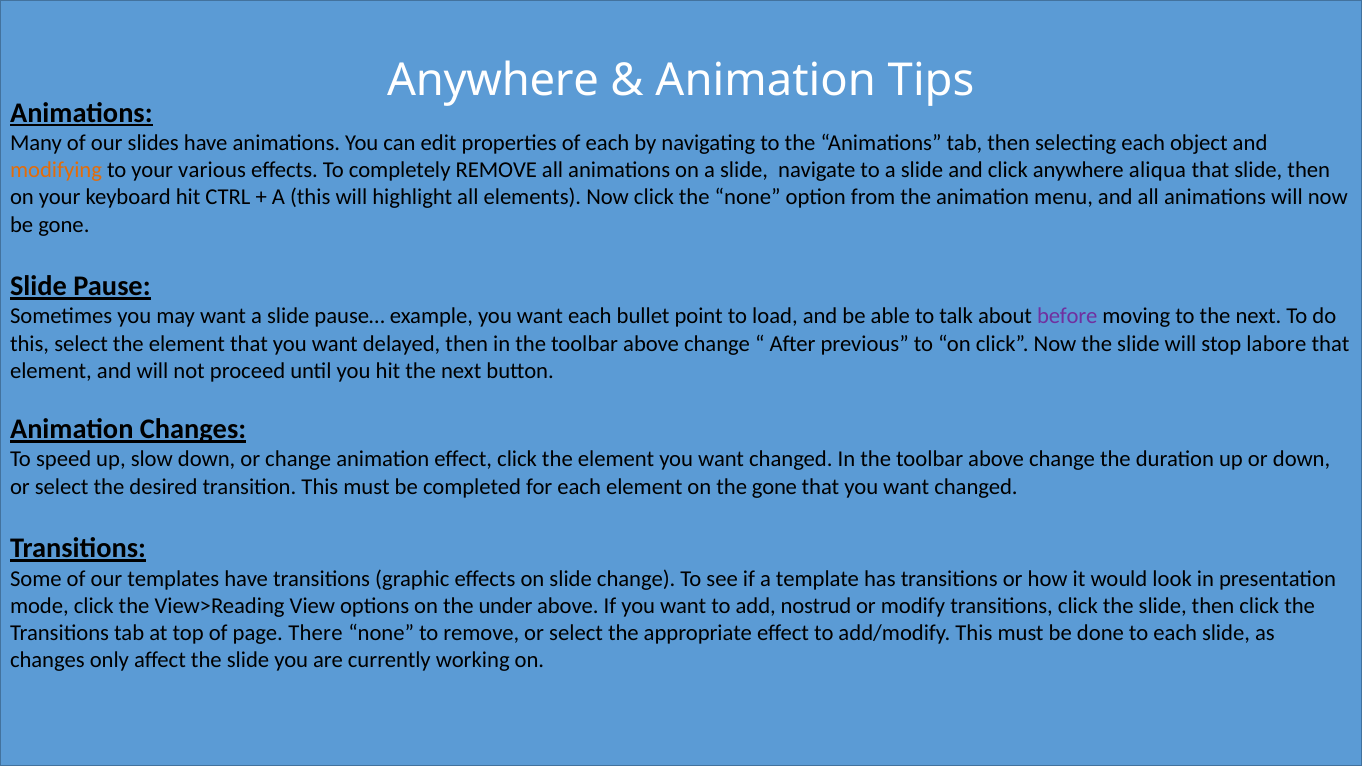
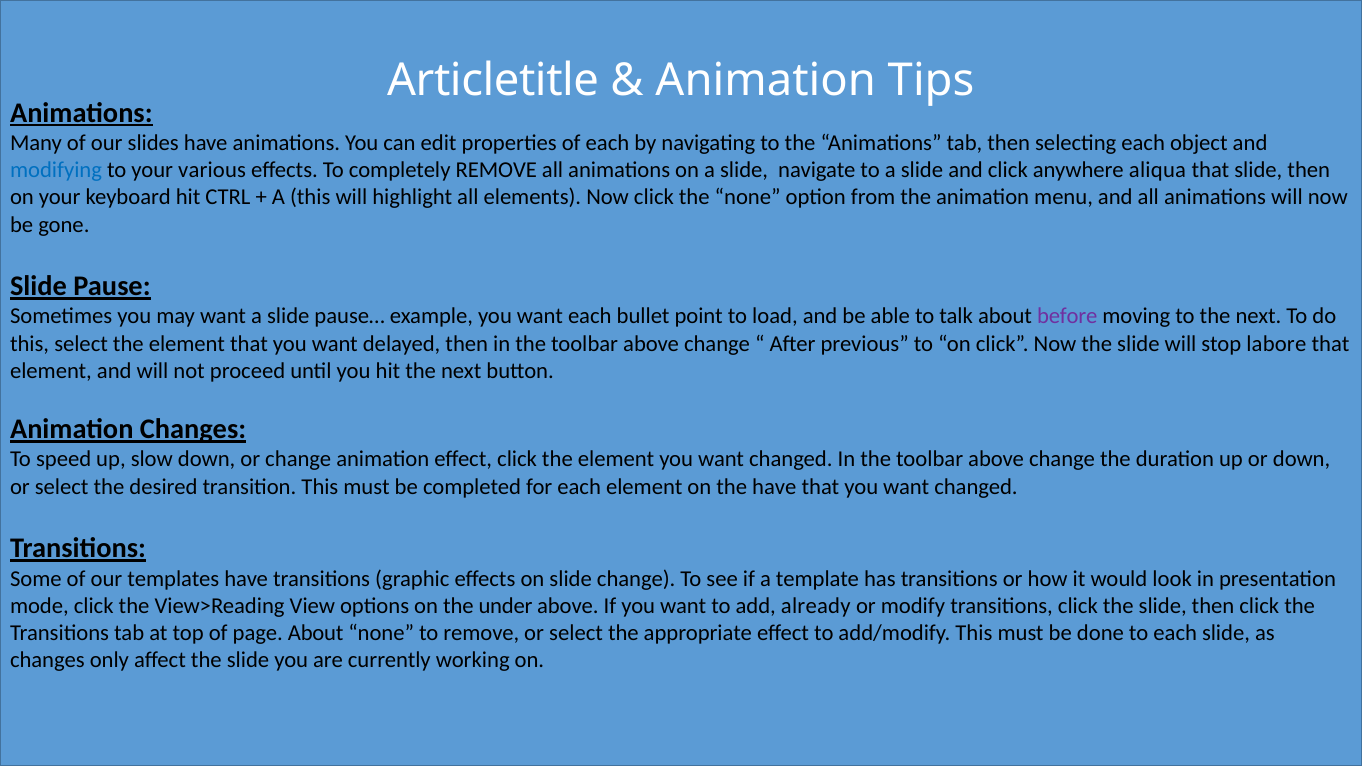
Anywhere at (493, 80): Anywhere -> Articletitle
modifying colour: orange -> blue
the gone: gone -> have
nostrud: nostrud -> already
page There: There -> About
